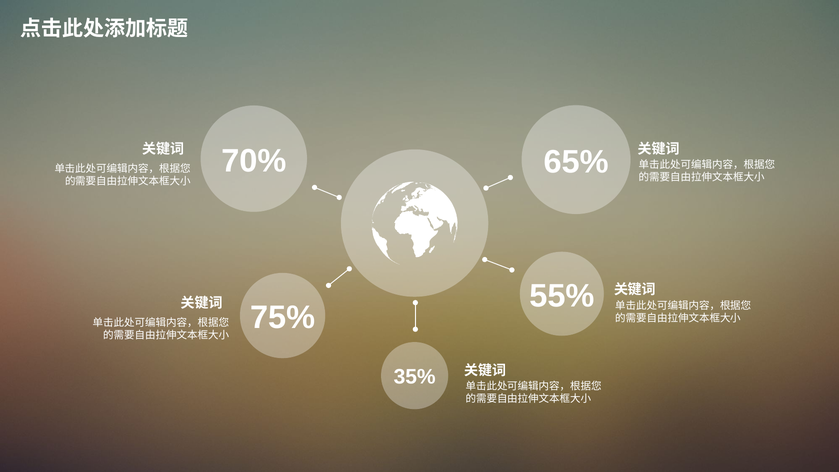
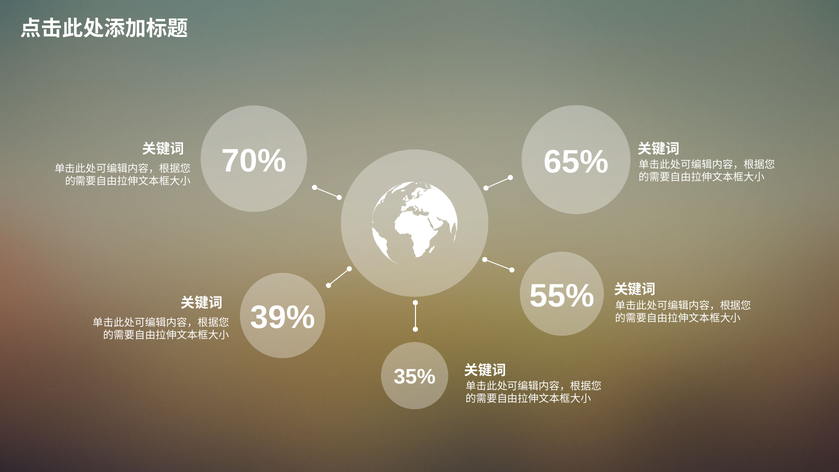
75%: 75% -> 39%
